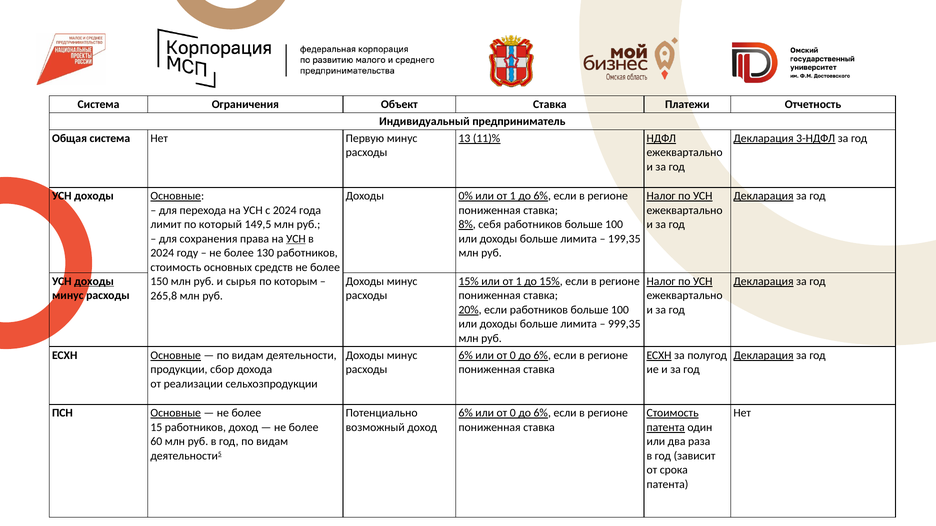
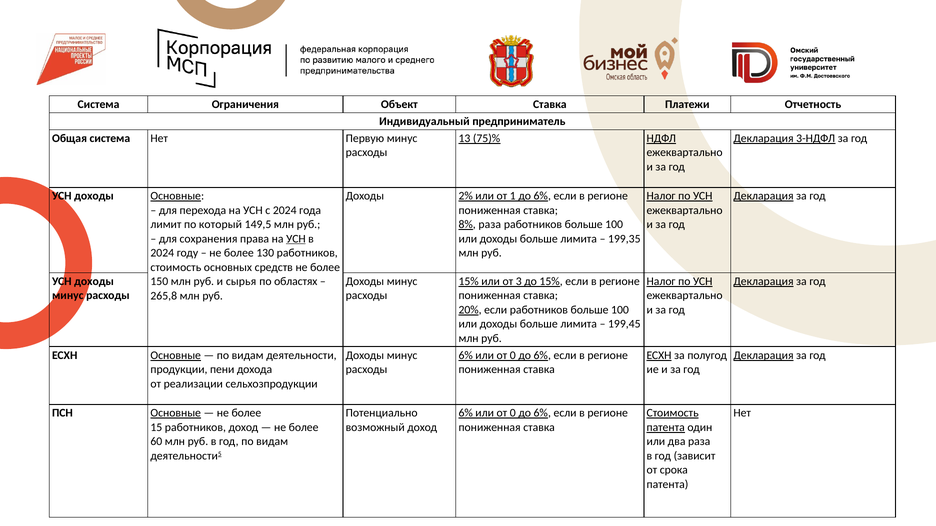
11)%: 11)% -> 75)%
0%: 0% -> 2%
8% себя: себя -> раза
доходы at (94, 282) underline: present -> none
15% или от 1: 1 -> 3
которым: которым -> областях
999,35: 999,35 -> 199,45
сбор: сбор -> пени
